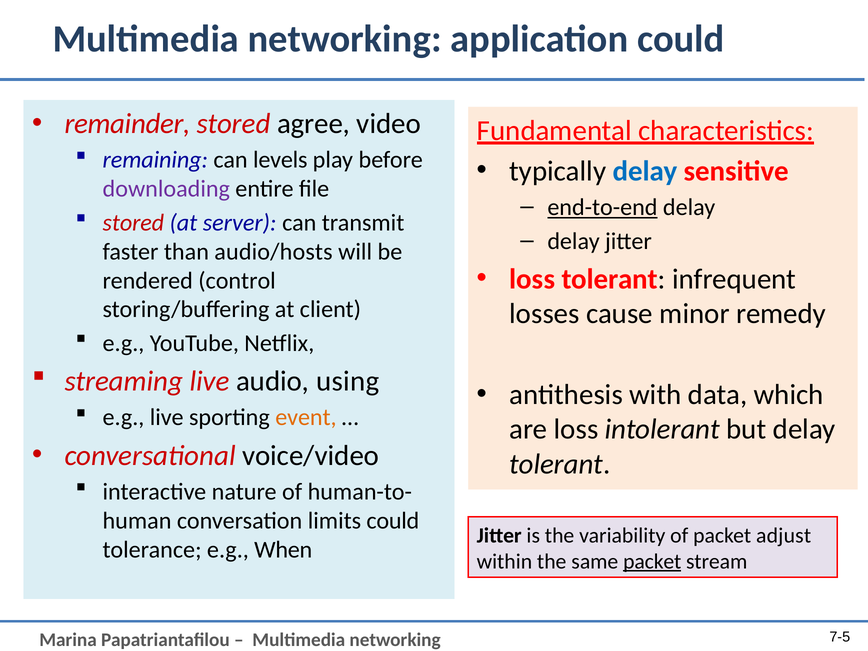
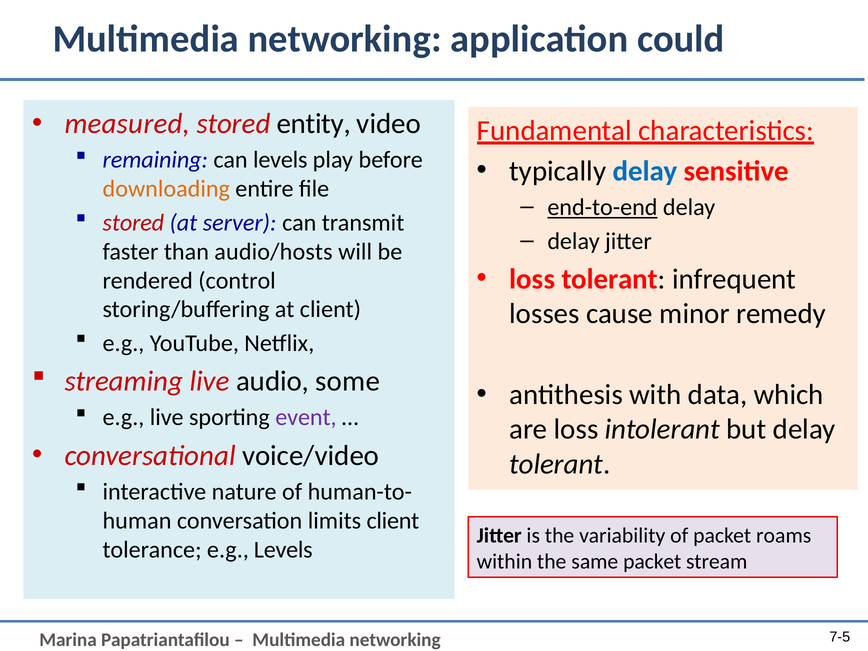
remainder: remainder -> measured
agree: agree -> entity
downloading colour: purple -> orange
using: using -> some
event colour: orange -> purple
limits could: could -> client
adjust: adjust -> roams
e.g When: When -> Levels
packet at (652, 562) underline: present -> none
